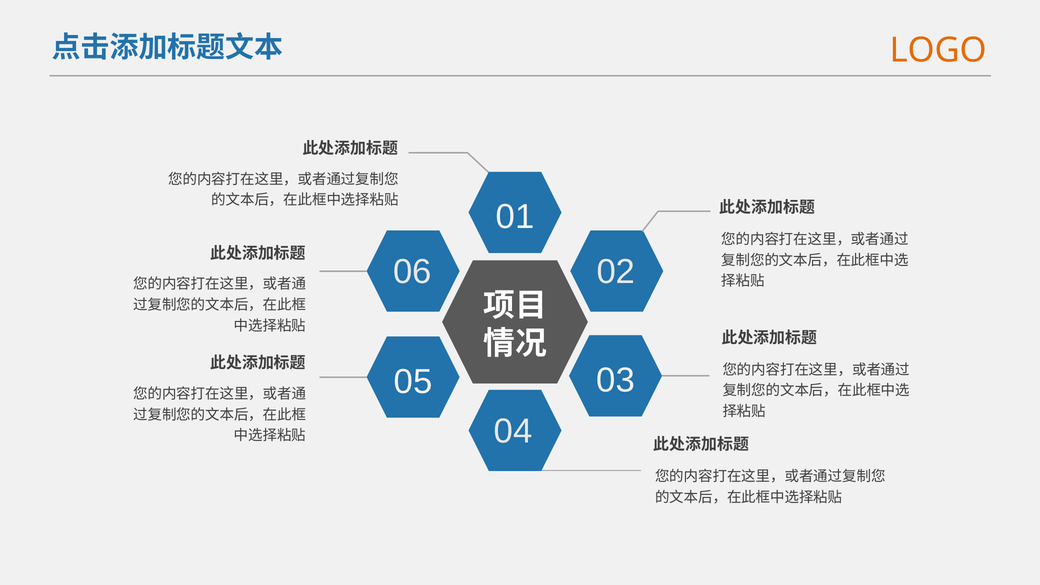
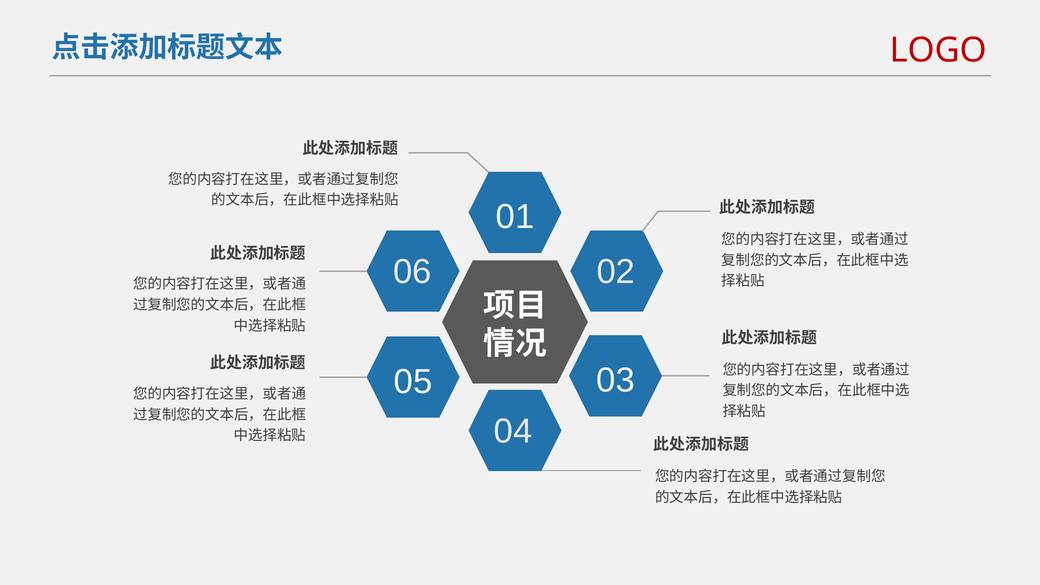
LOGO colour: orange -> red
